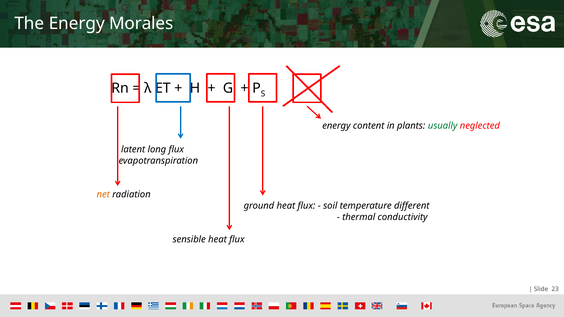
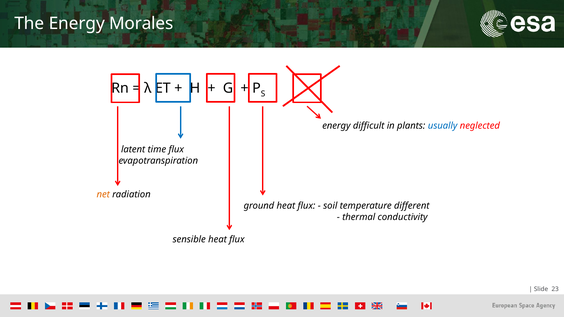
content: content -> difficult
usually colour: green -> blue
long: long -> time
